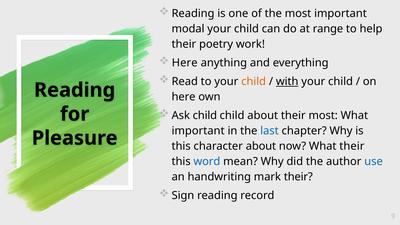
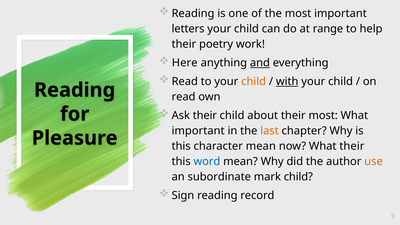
modal: modal -> letters
and underline: none -> present
here at (184, 97): here -> read
Ask child: child -> their
last colour: blue -> orange
character about: about -> mean
use colour: blue -> orange
handwriting: handwriting -> subordinate
mark their: their -> child
